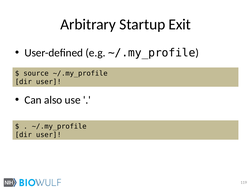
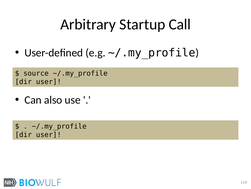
Exit: Exit -> Call
